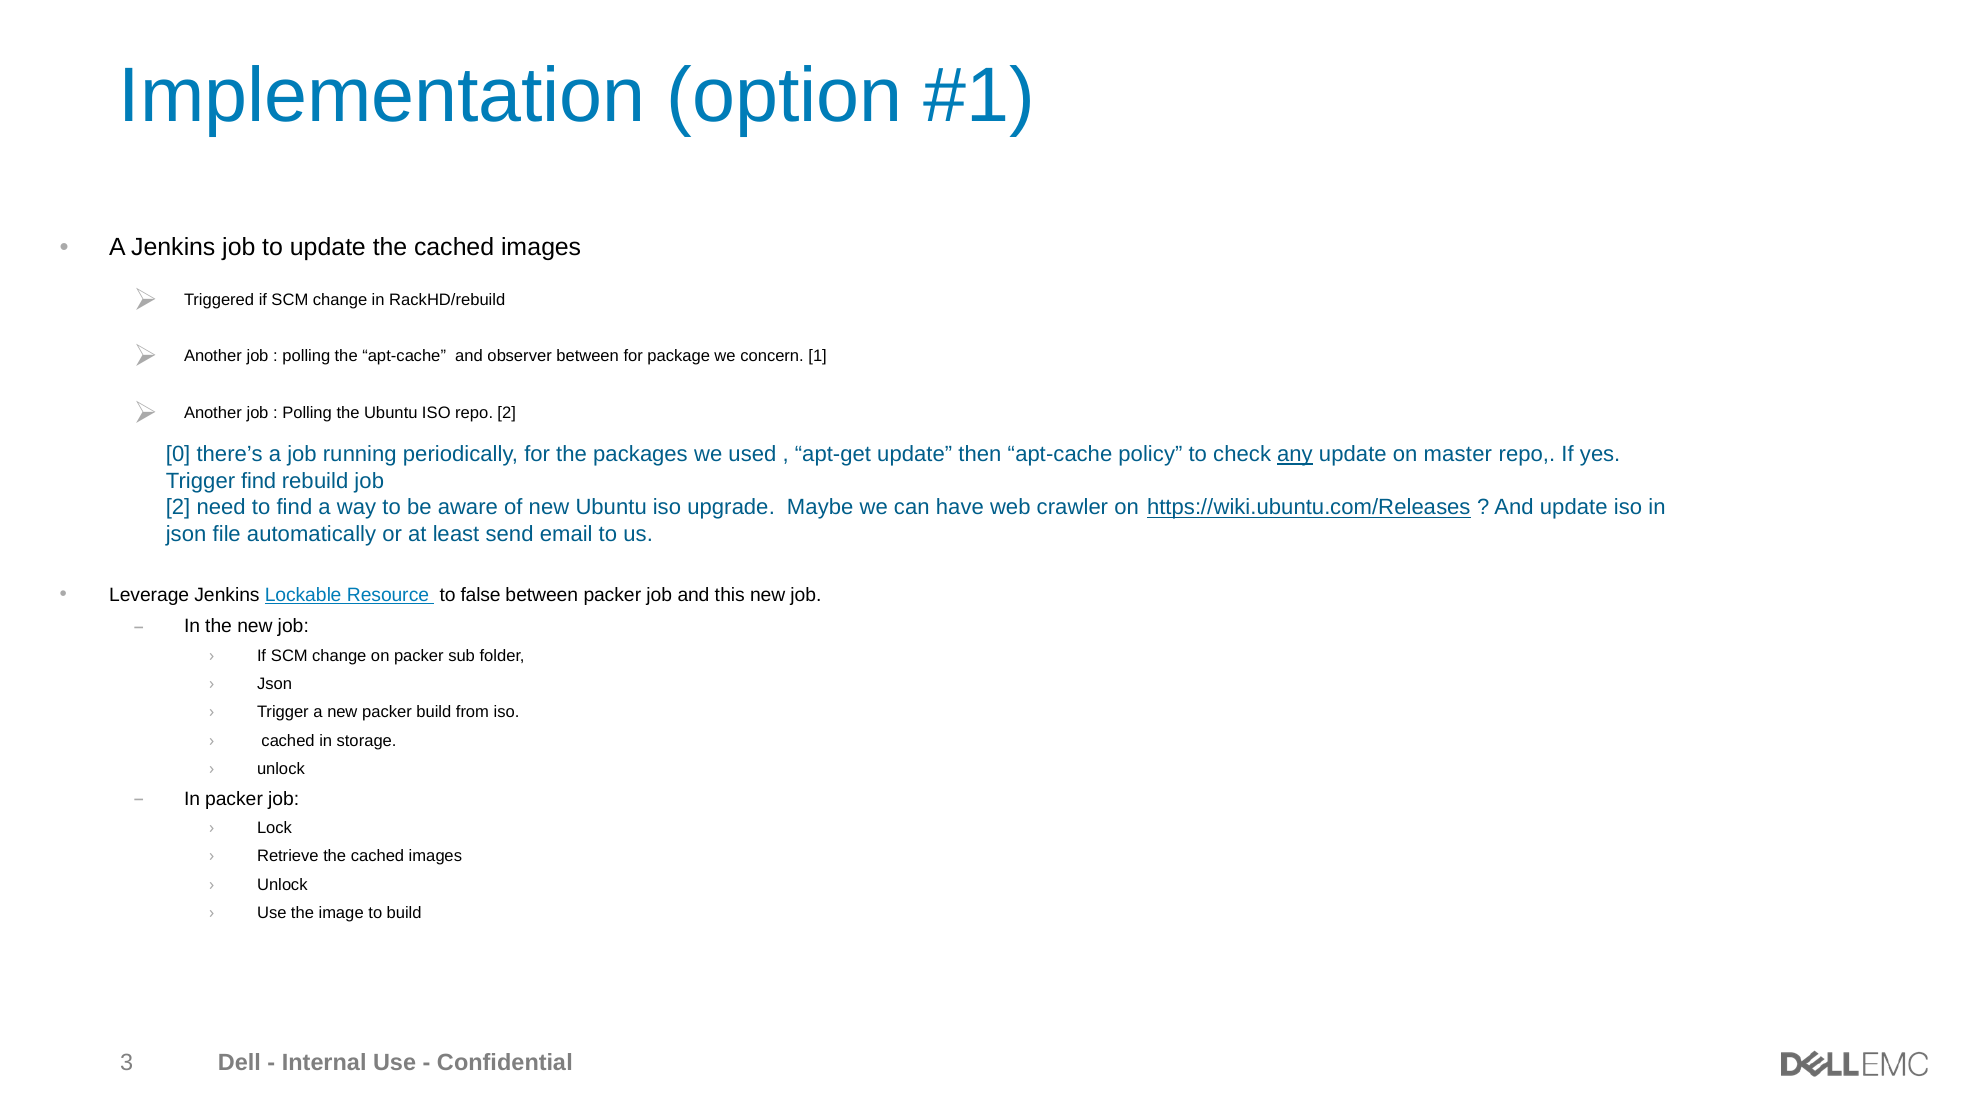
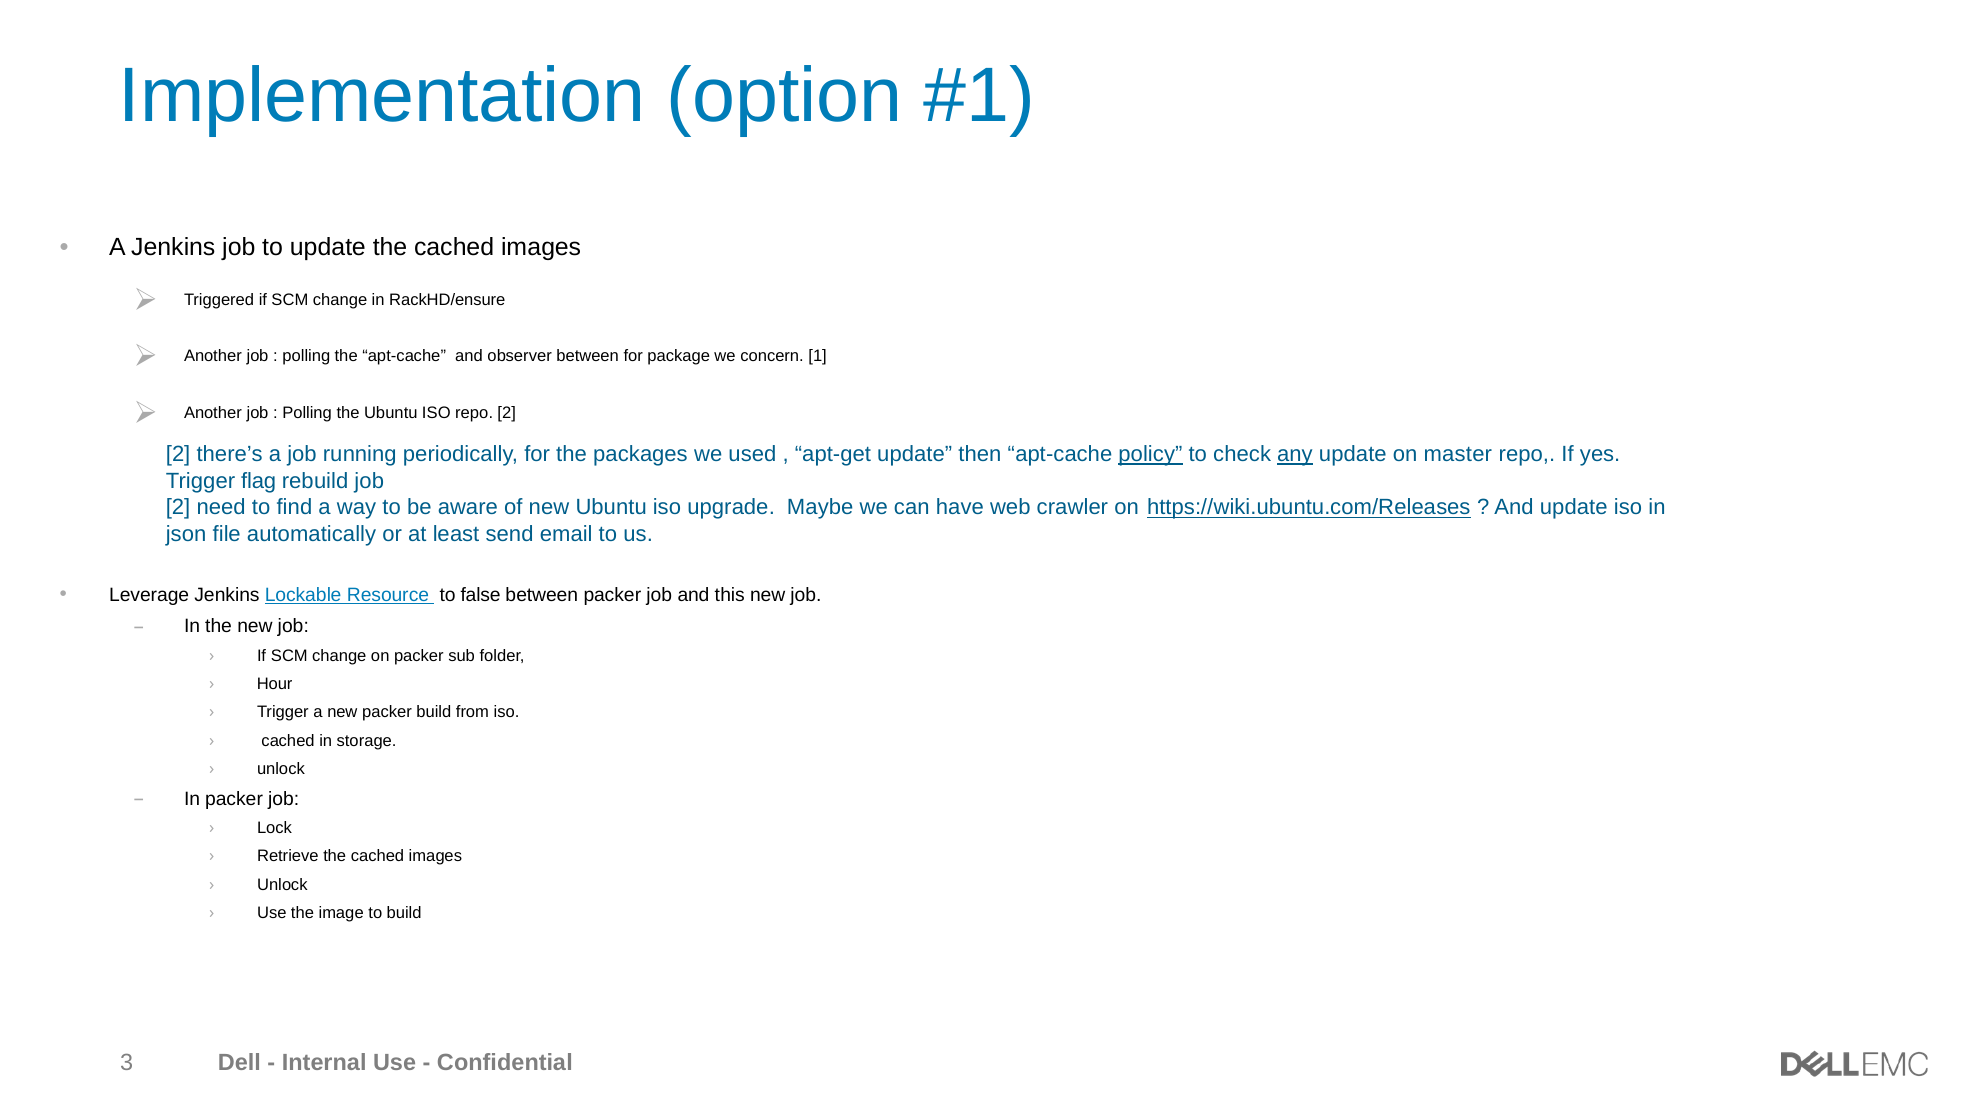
RackHD/rebuild: RackHD/rebuild -> RackHD/ensure
0 at (178, 455): 0 -> 2
policy underline: none -> present
Trigger find: find -> flag
Json at (275, 684): Json -> Hour
